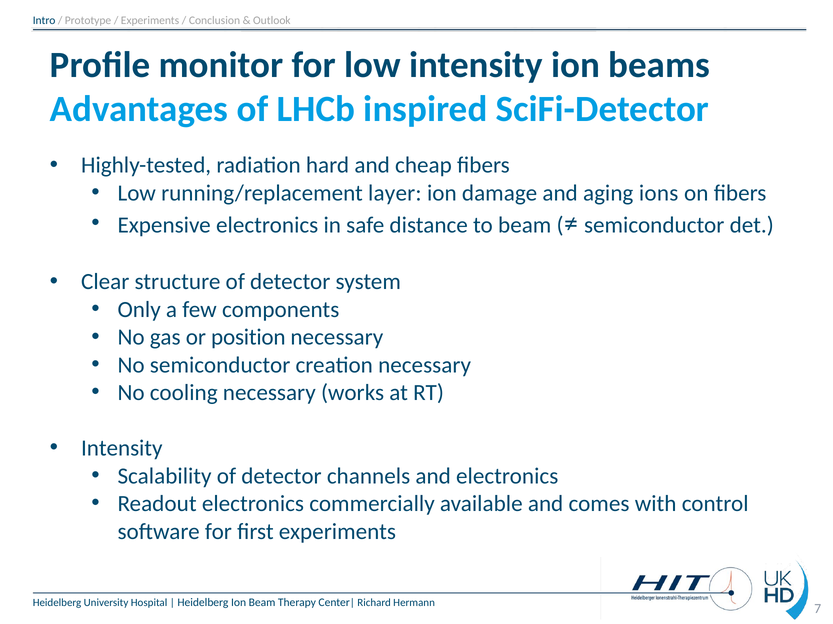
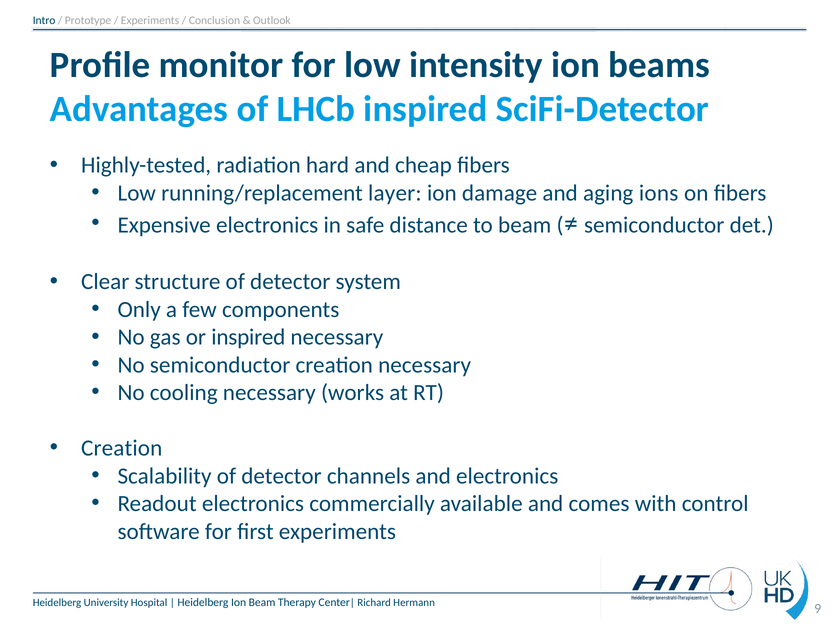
or position: position -> inspired
Intensity at (122, 449): Intensity -> Creation
7: 7 -> 9
